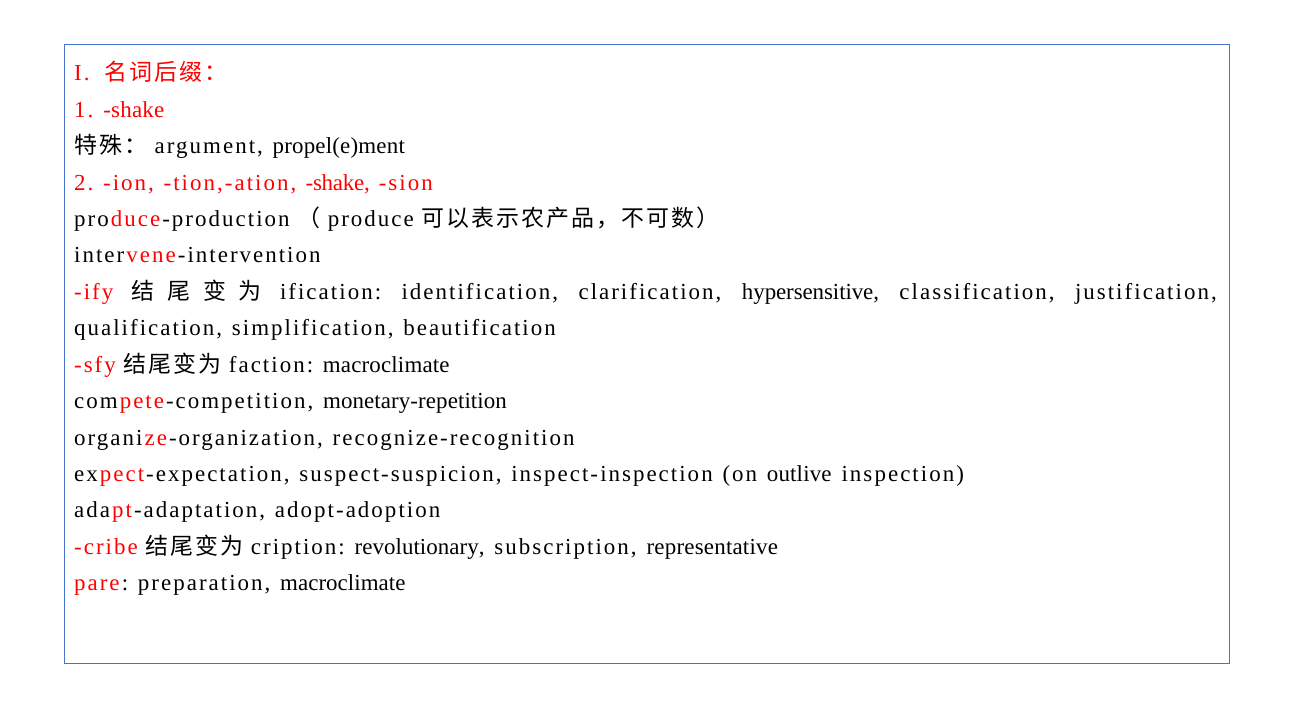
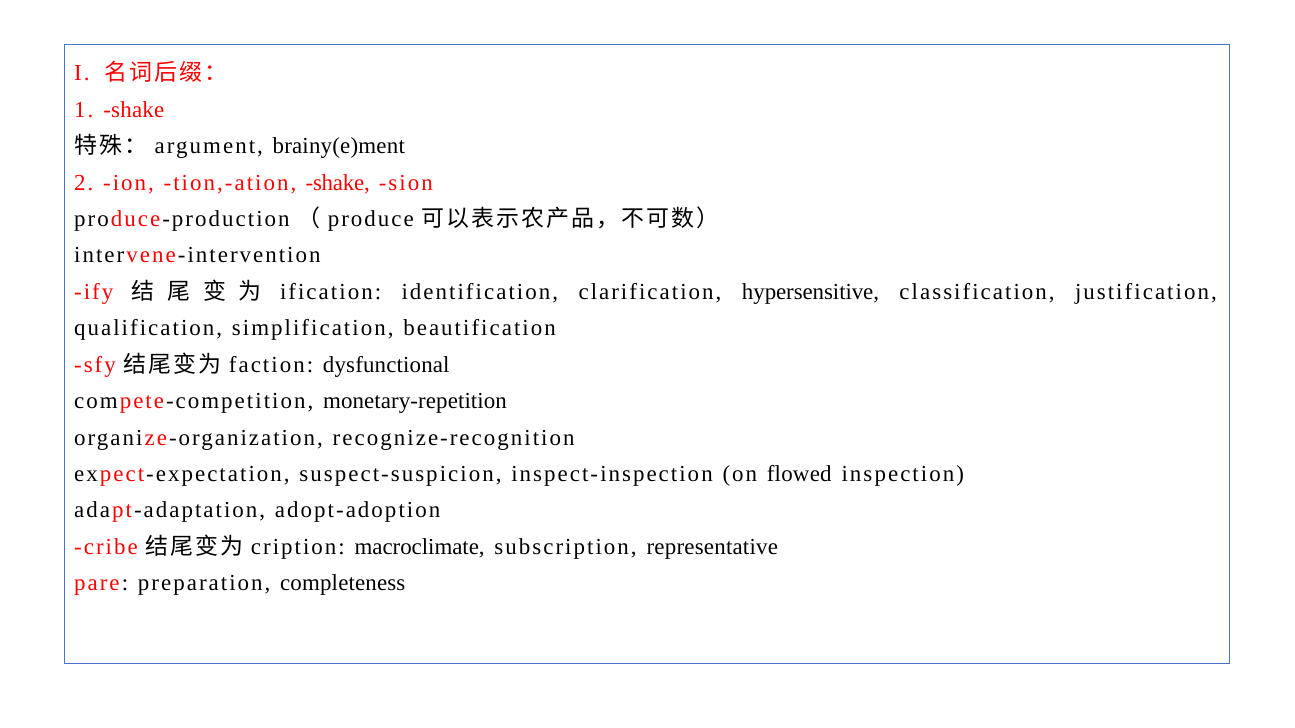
propel(e)ment: propel(e)ment -> brainy(e)ment
macroclimate at (386, 365): macroclimate -> dysfunctional
outlive: outlive -> flowed
revolutionary: revolutionary -> macroclimate
preparation macroclimate: macroclimate -> completeness
